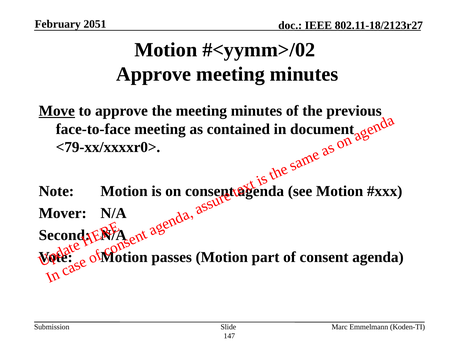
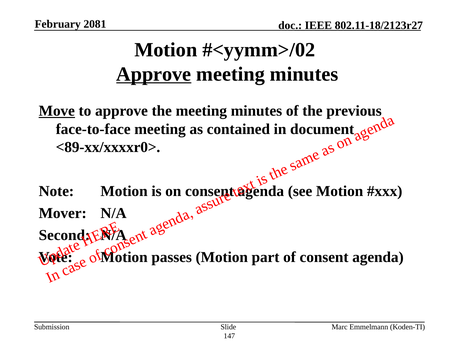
2051: 2051 -> 2081
Approve at (154, 74) underline: none -> present
<79-xx/xxxxr0>: <79-xx/xxxxr0> -> <89-xx/xxxxr0>
